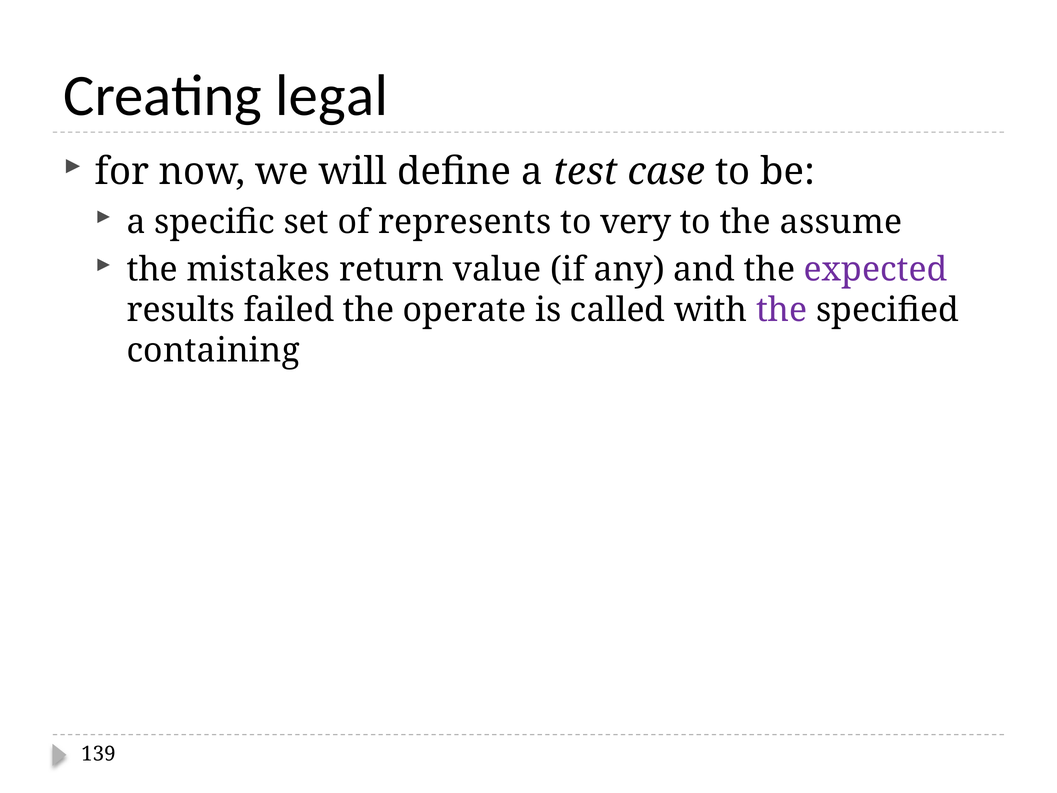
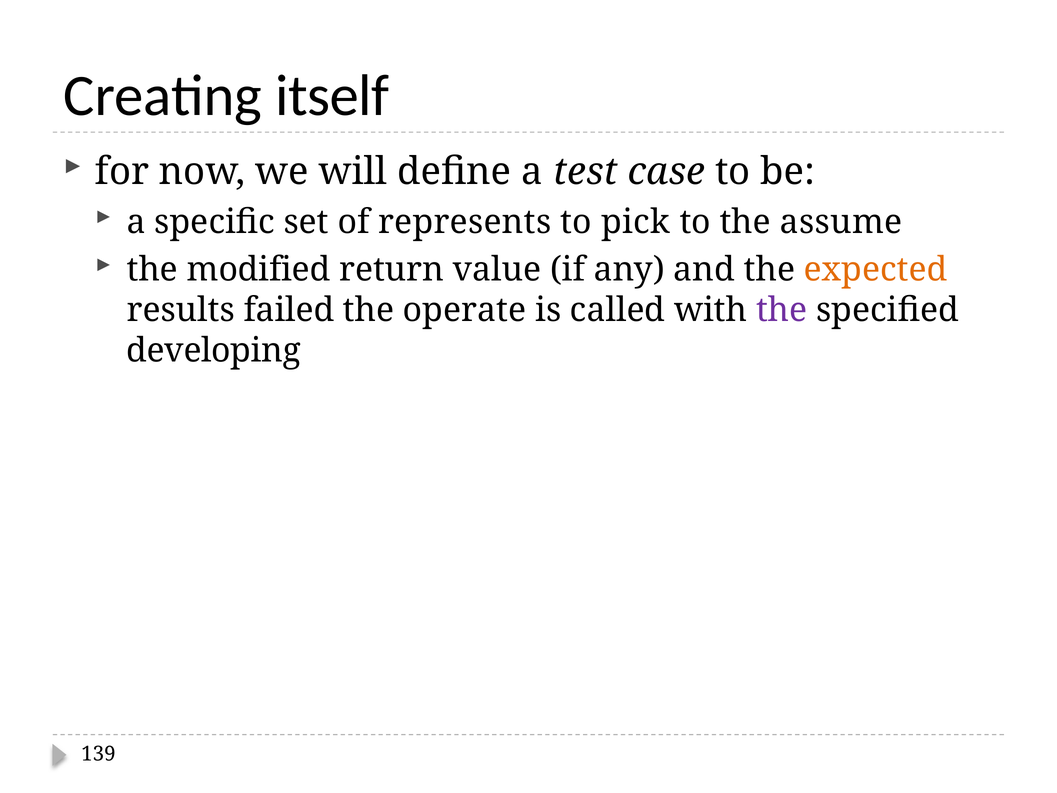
legal: legal -> itself
very: very -> pick
mistakes: mistakes -> modified
expected colour: purple -> orange
containing: containing -> developing
